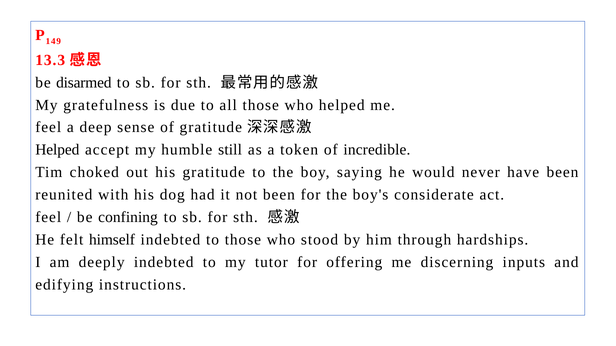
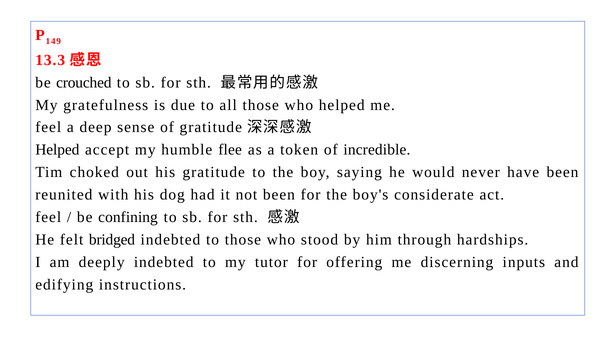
disarmed: disarmed -> crouched
still: still -> flee
himself: himself -> bridged
